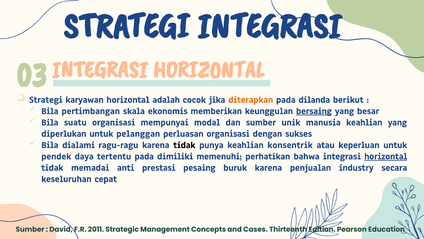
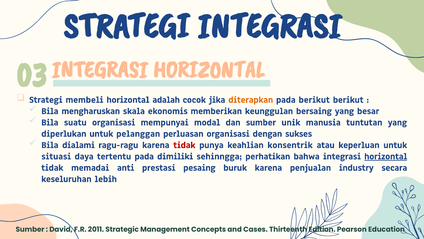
karyawan: karyawan -> membeli
pada dilanda: dilanda -> berikut
pertimbangan: pertimbangan -> mengharuskan
bersaing underline: present -> none
manusia keahlian: keahlian -> tuntutan
tidak at (184, 145) colour: black -> red
pendek: pendek -> situasi
memenuhi: memenuhi -> sehinngga
cepat: cepat -> lebih
